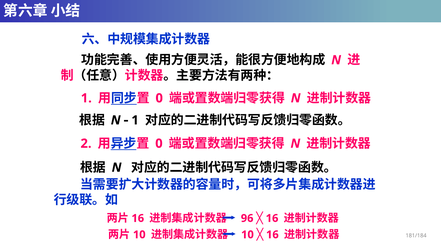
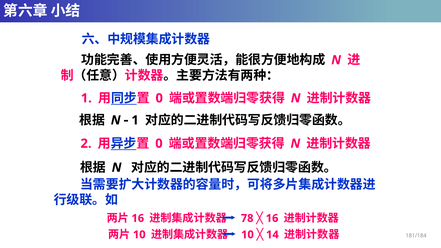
96: 96 -> 78
10 16: 16 -> 14
